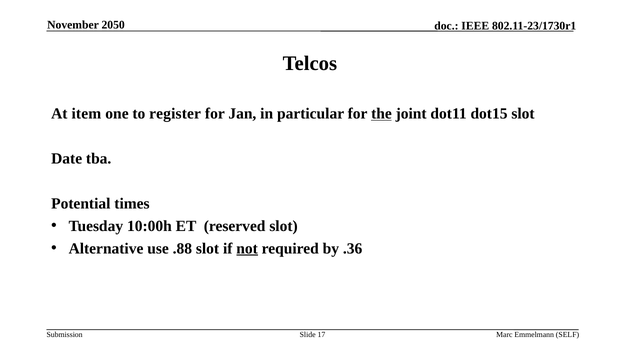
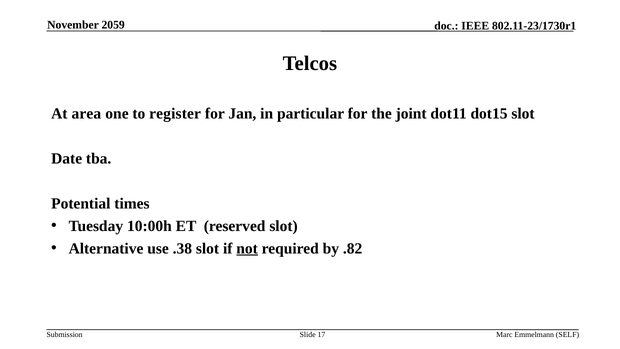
2050: 2050 -> 2059
item: item -> area
the underline: present -> none
.88: .88 -> .38
.36: .36 -> .82
